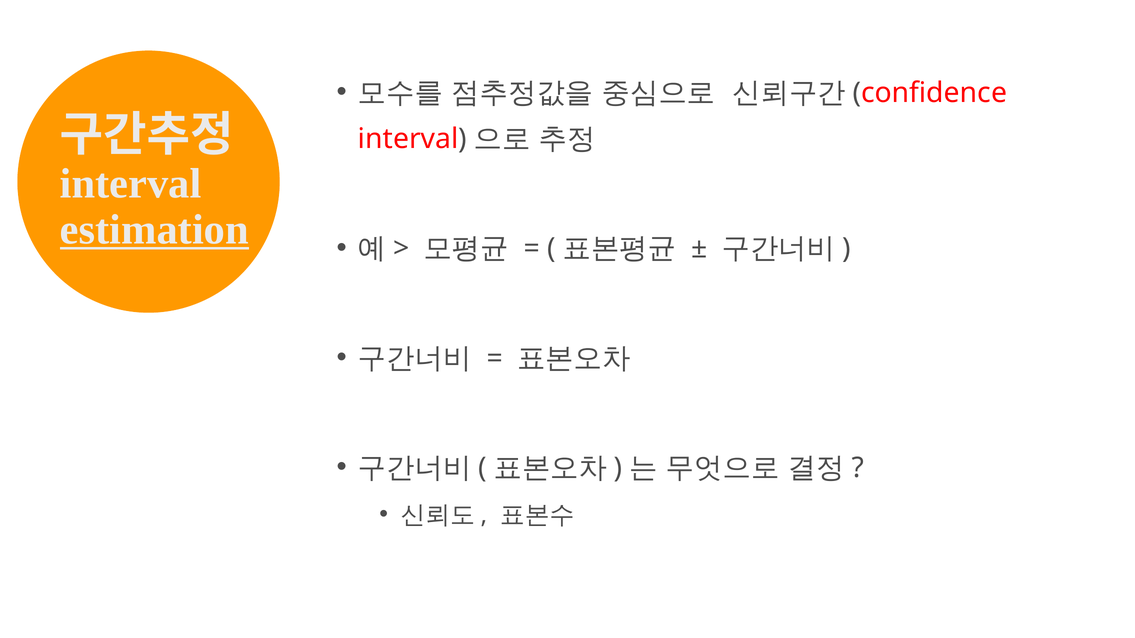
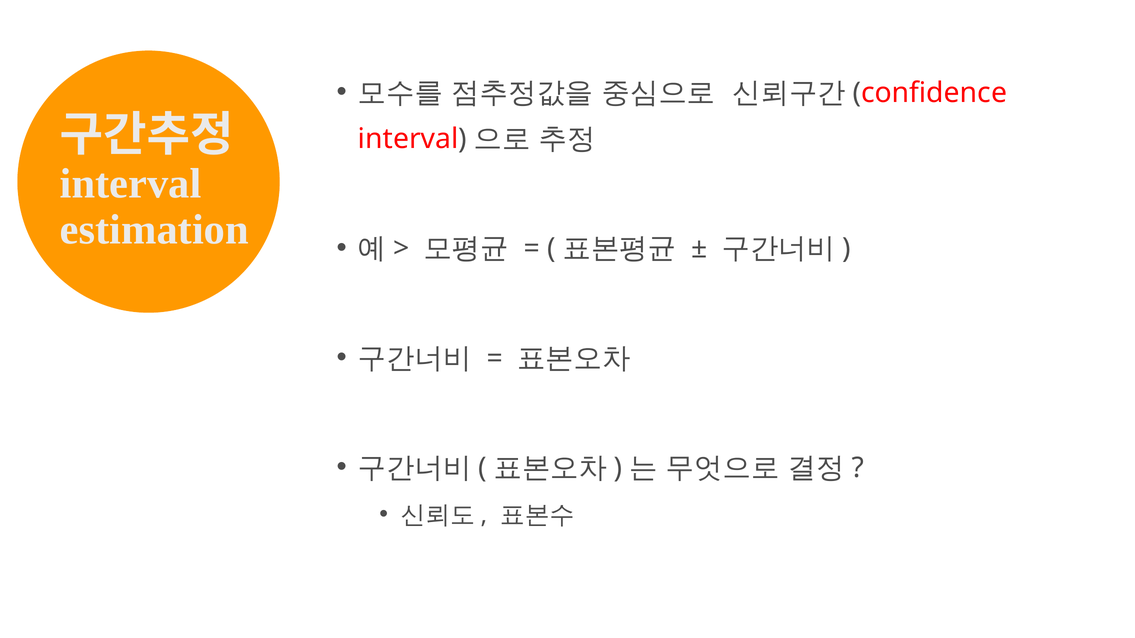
estimation underline: present -> none
